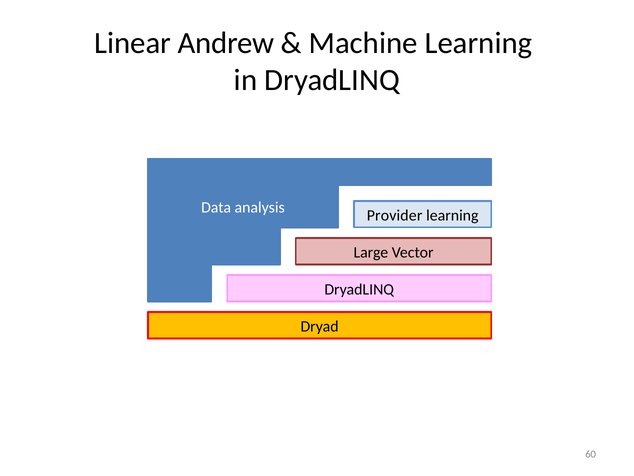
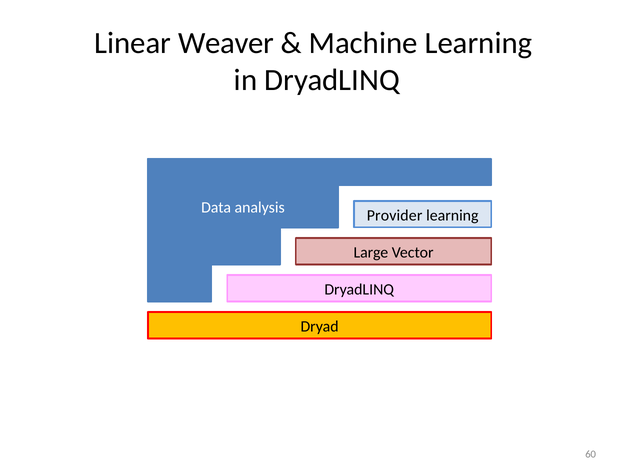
Andrew: Andrew -> Weaver
